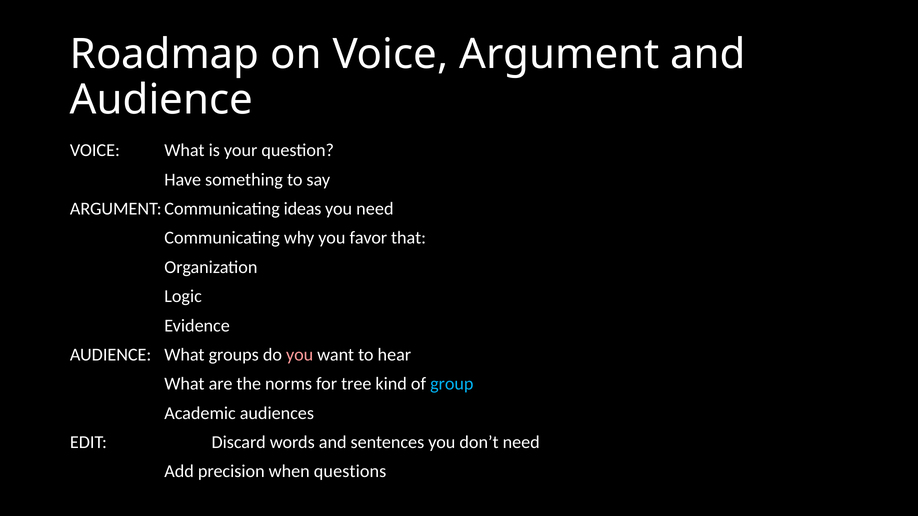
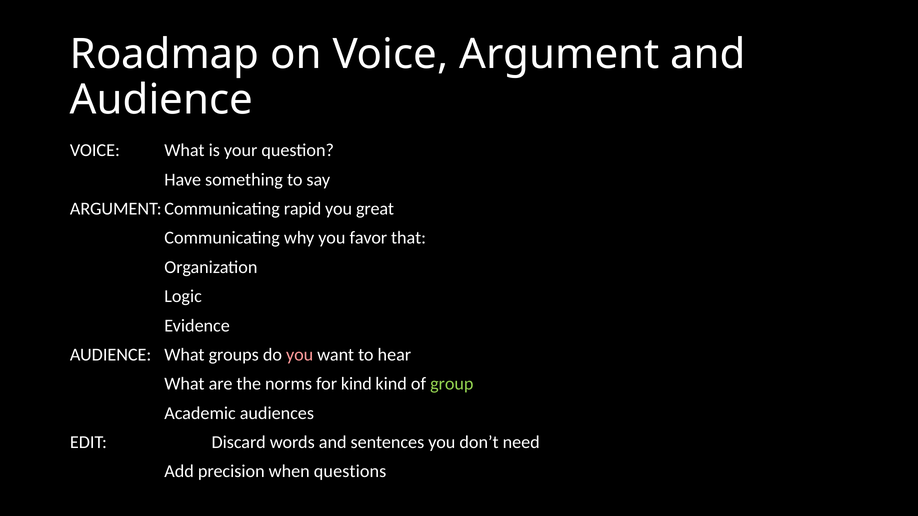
ideas: ideas -> rapid
you need: need -> great
for tree: tree -> kind
group colour: light blue -> light green
